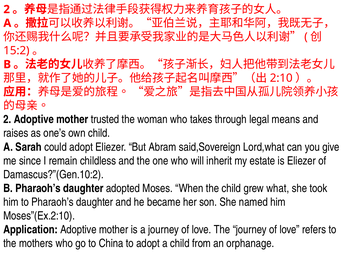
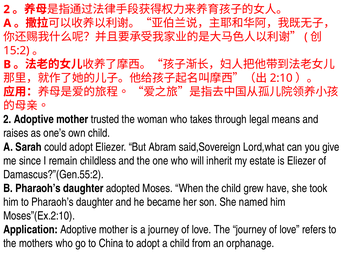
Damascus?”(Gen.10:2: Damascus?”(Gen.10:2 -> Damascus?”(Gen.55:2
what: what -> have
